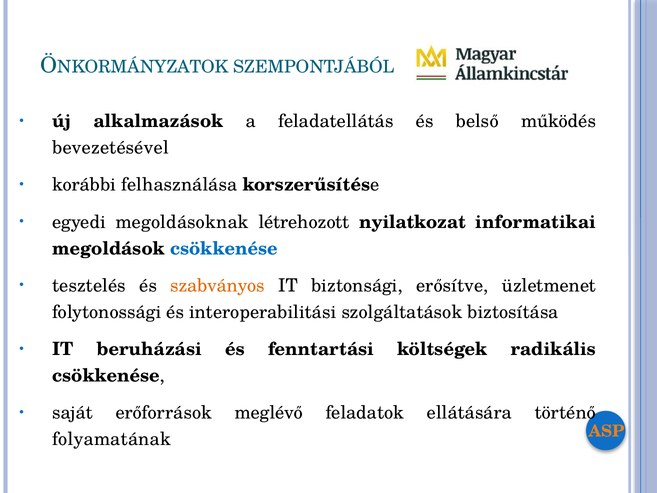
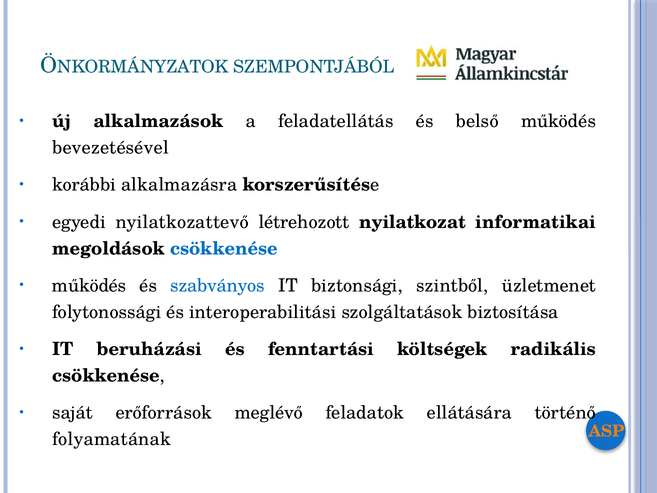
felhasználása: felhasználása -> alkalmazásra
megoldásoknak: megoldásoknak -> nyilatkozattevő
tesztelés at (89, 286): tesztelés -> működés
szabványos colour: orange -> blue
erősítve: erősítve -> szintből
